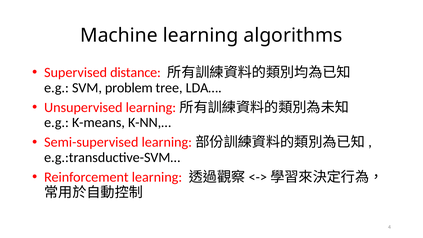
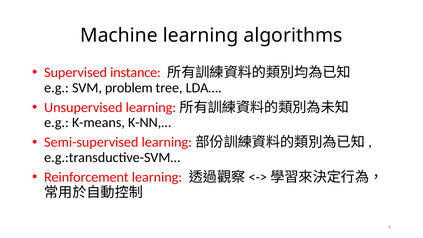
distance: distance -> instance
